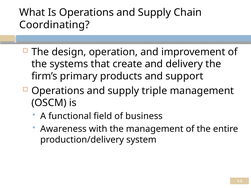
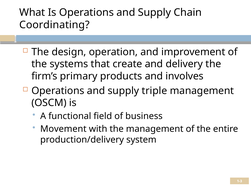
support: support -> involves
Awareness: Awareness -> Movement
